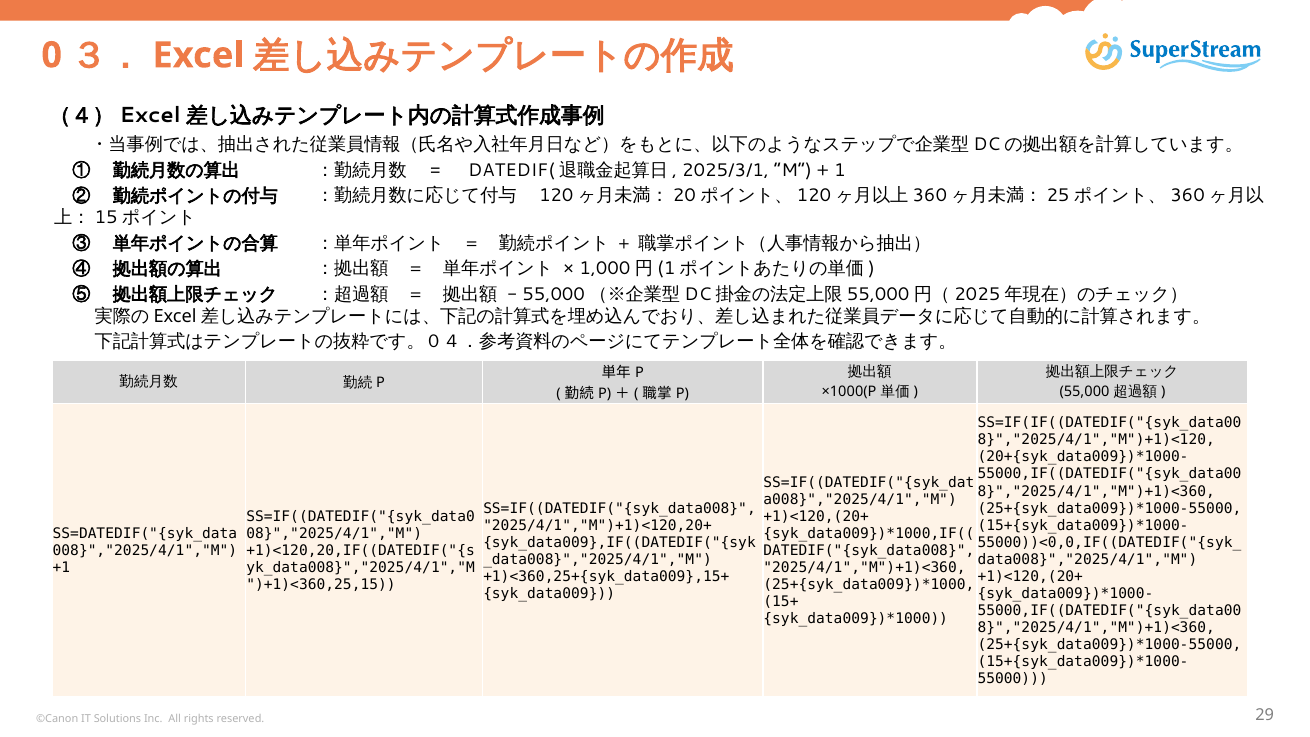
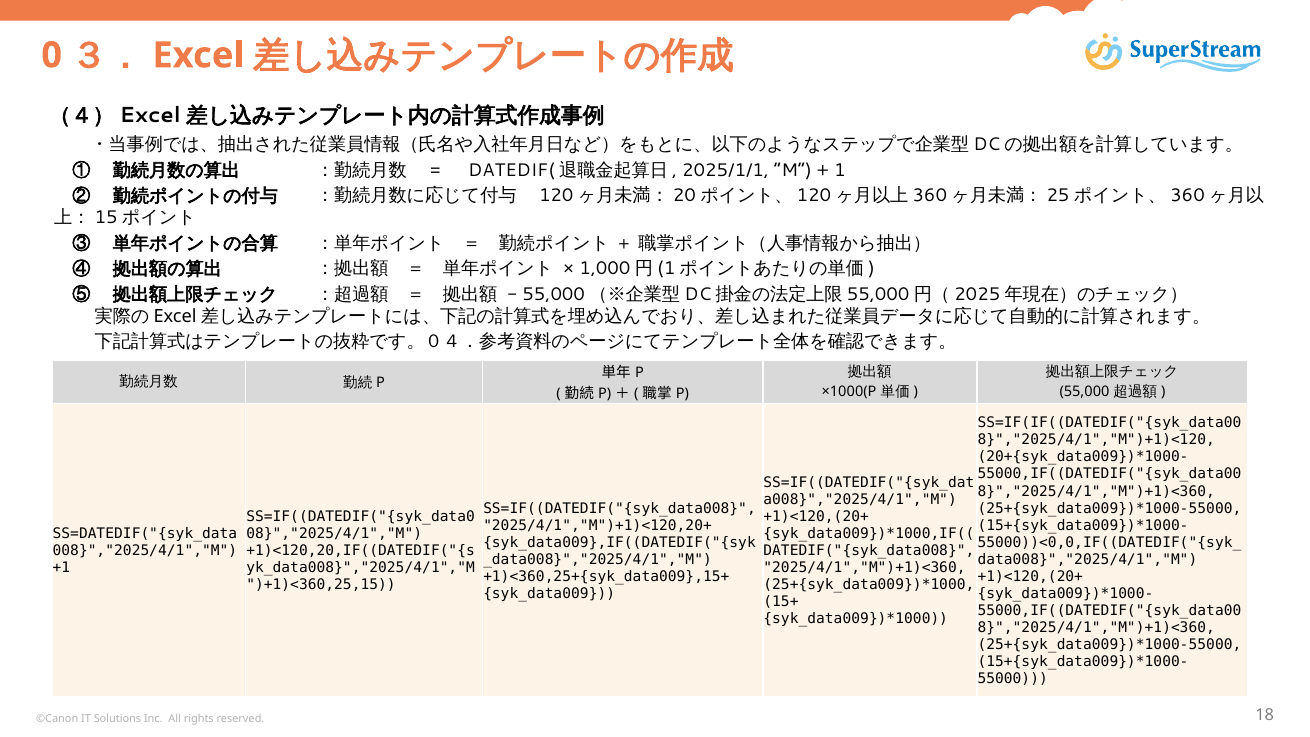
2025/3/1: 2025/3/1 -> 2025/1/1
29: 29 -> 18
